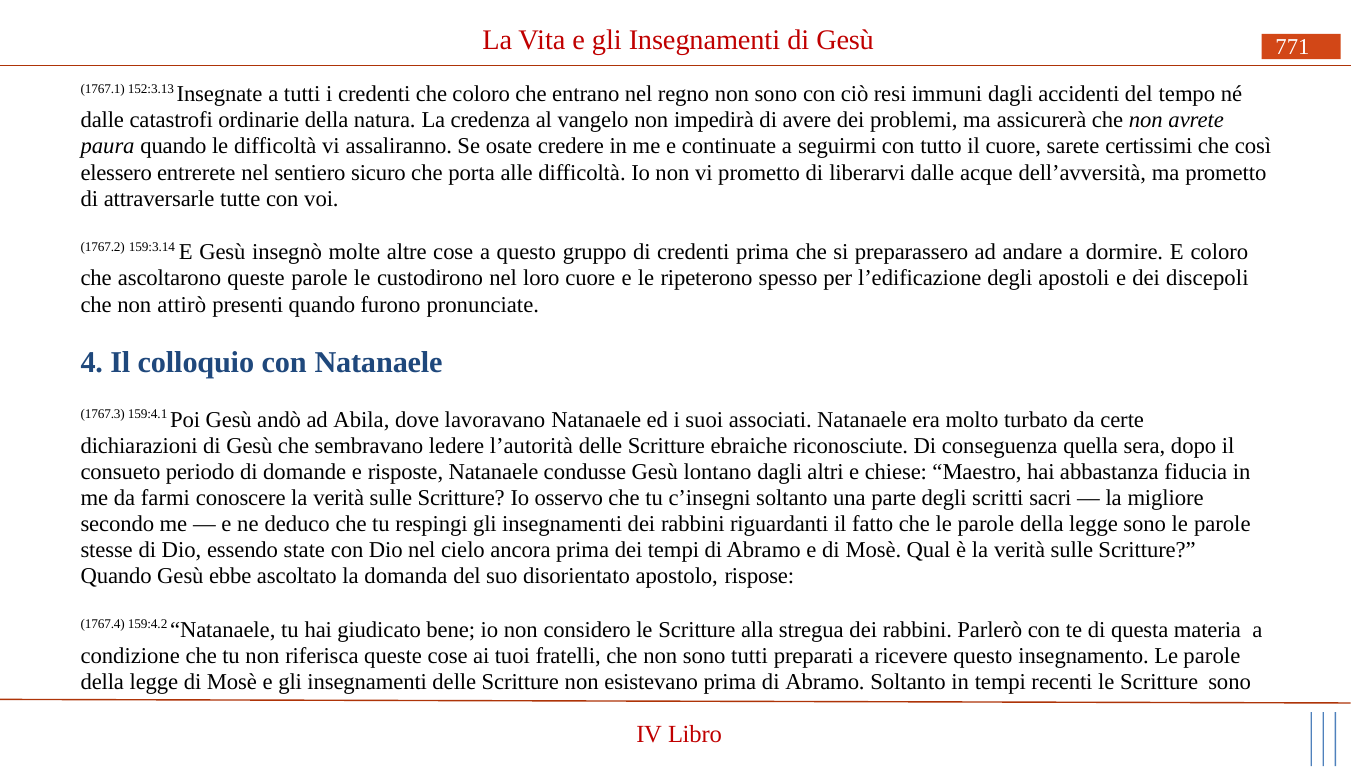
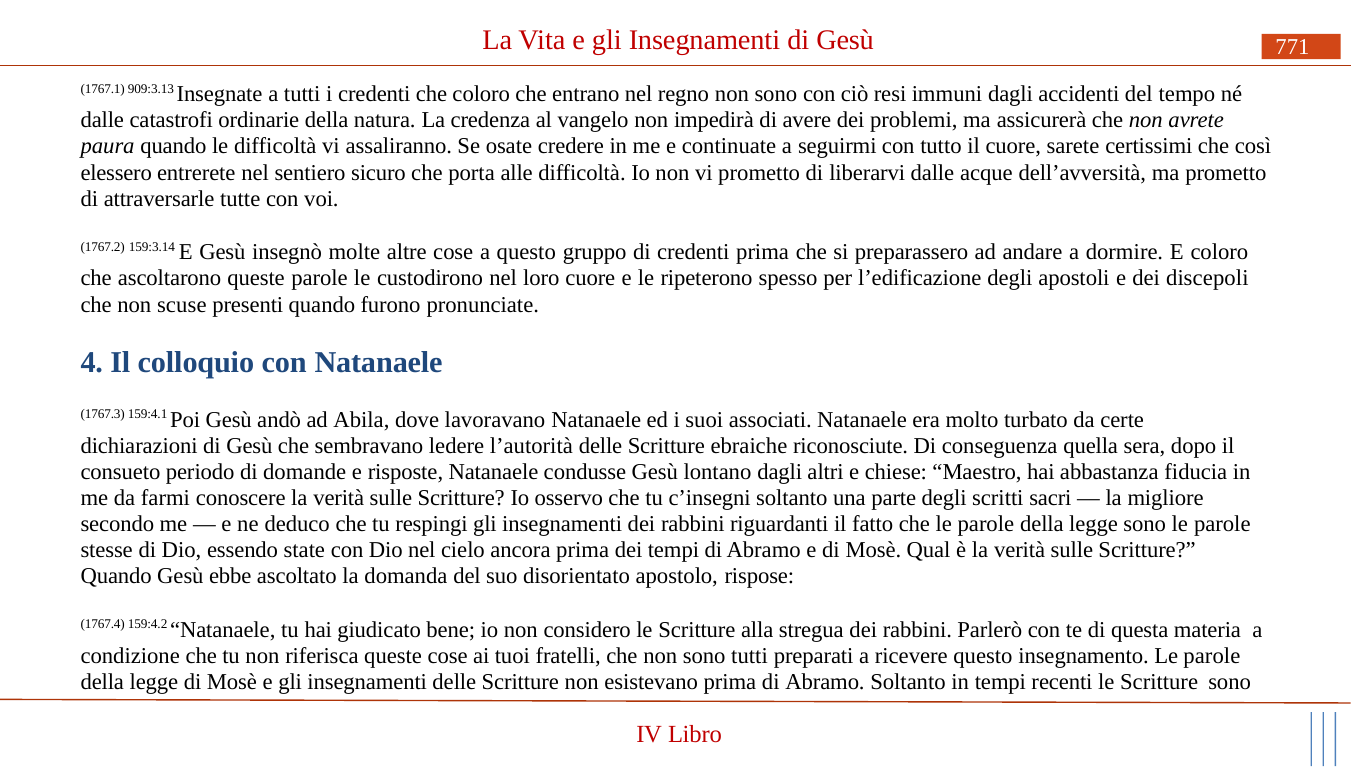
152:3.13: 152:3.13 -> 909:3.13
attirò: attirò -> scuse
